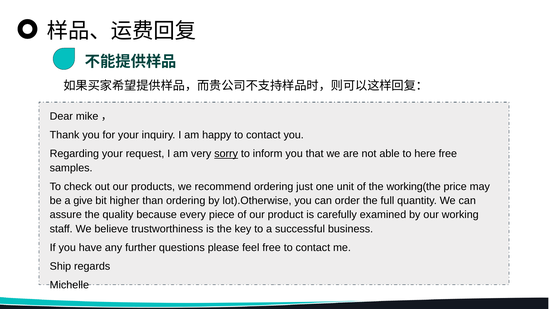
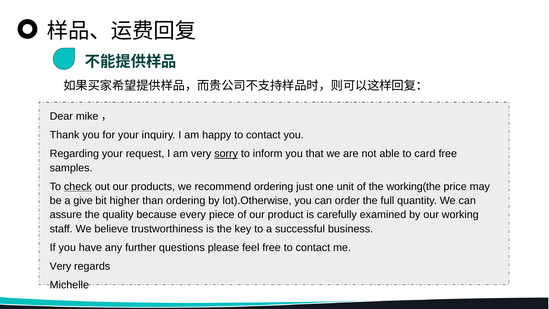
here: here -> card
check underline: none -> present
Ship at (60, 266): Ship -> Very
